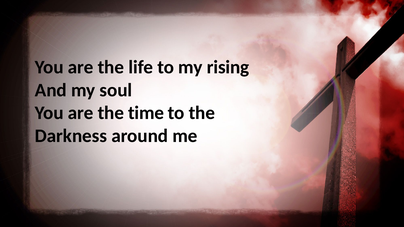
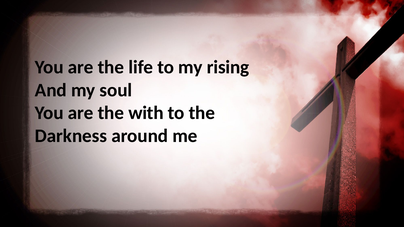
time: time -> with
